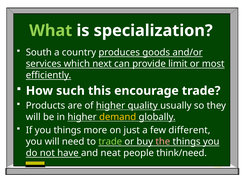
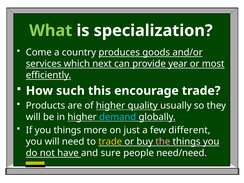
South: South -> Come
limit: limit -> year
demand colour: yellow -> light blue
trade at (110, 142) colour: light green -> yellow
neat: neat -> sure
think/need: think/need -> need/need
